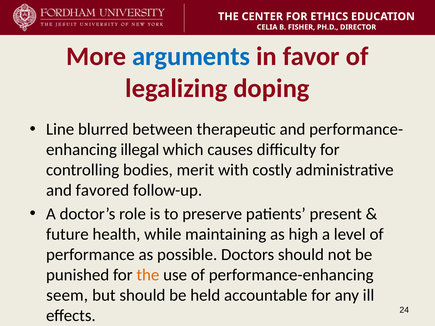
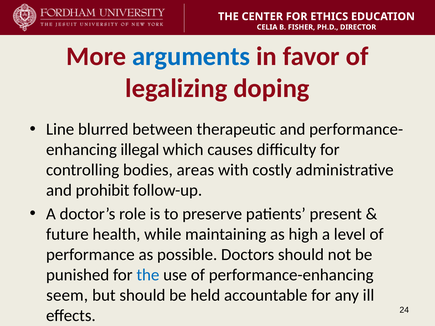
merit: merit -> areas
favored: favored -> prohibit
the at (148, 275) colour: orange -> blue
